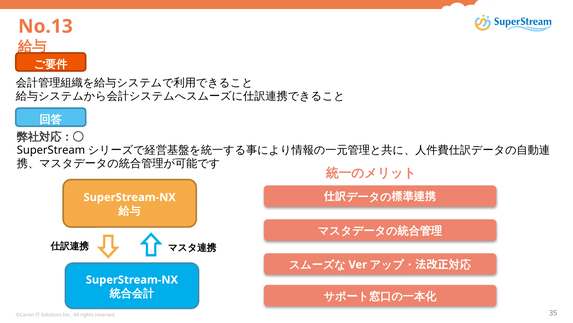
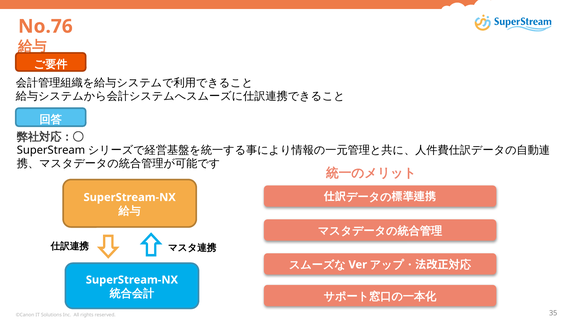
No.13: No.13 -> No.76
